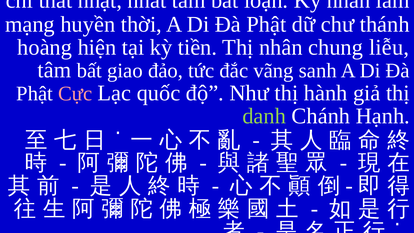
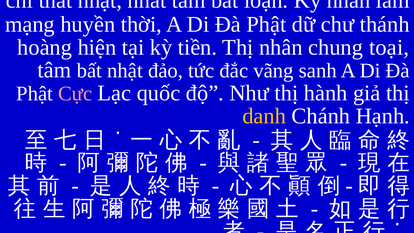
liễu: liễu -> toại
bất giao: giao -> nhật
danh colour: light green -> yellow
